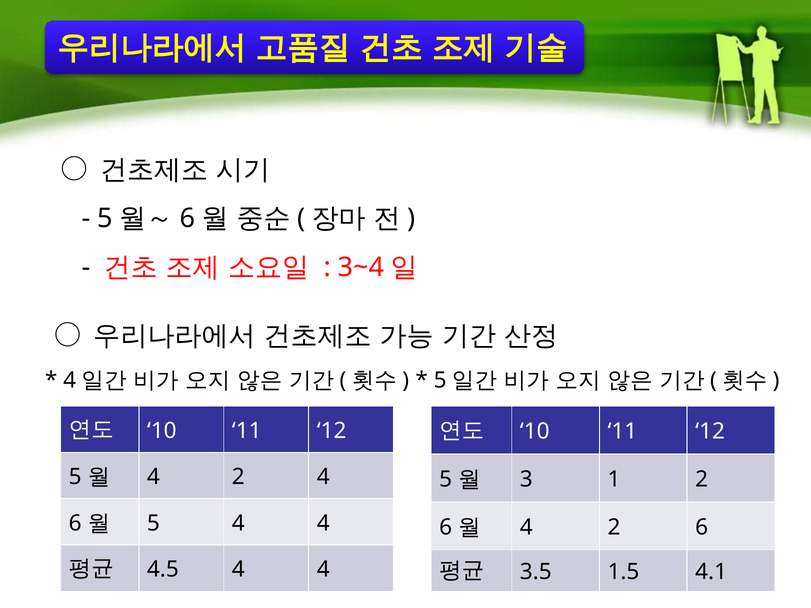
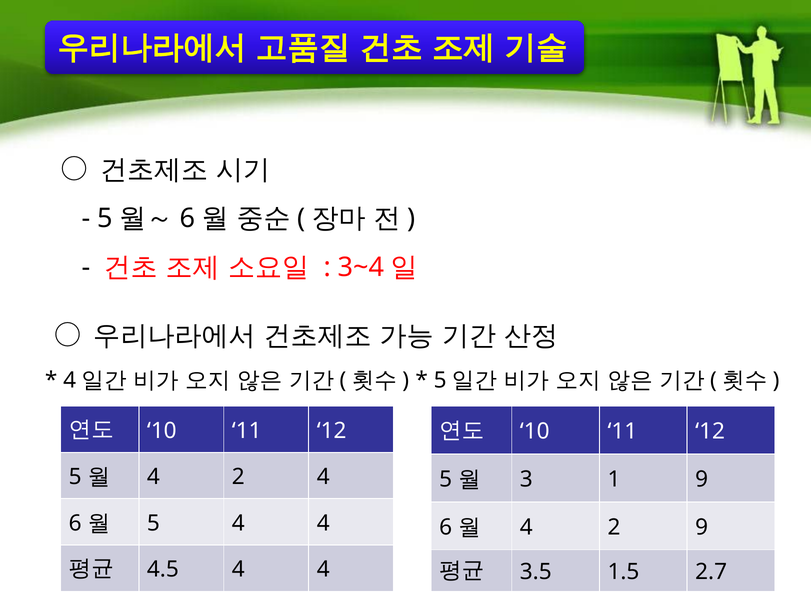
1 2: 2 -> 9
4 2 6: 6 -> 9
4.1: 4.1 -> 2.7
